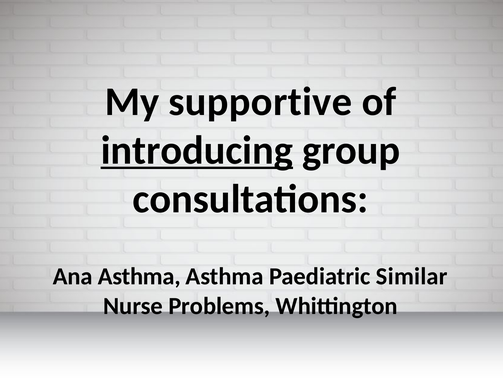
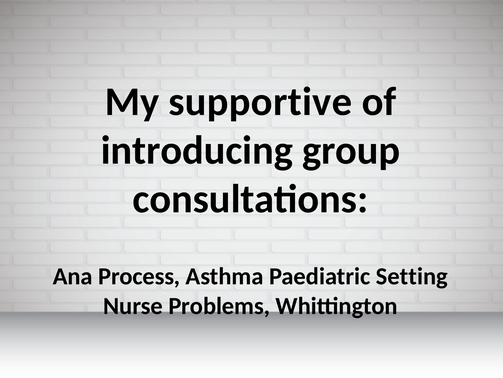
introducing underline: present -> none
Ana Asthma: Asthma -> Process
Similar: Similar -> Setting
